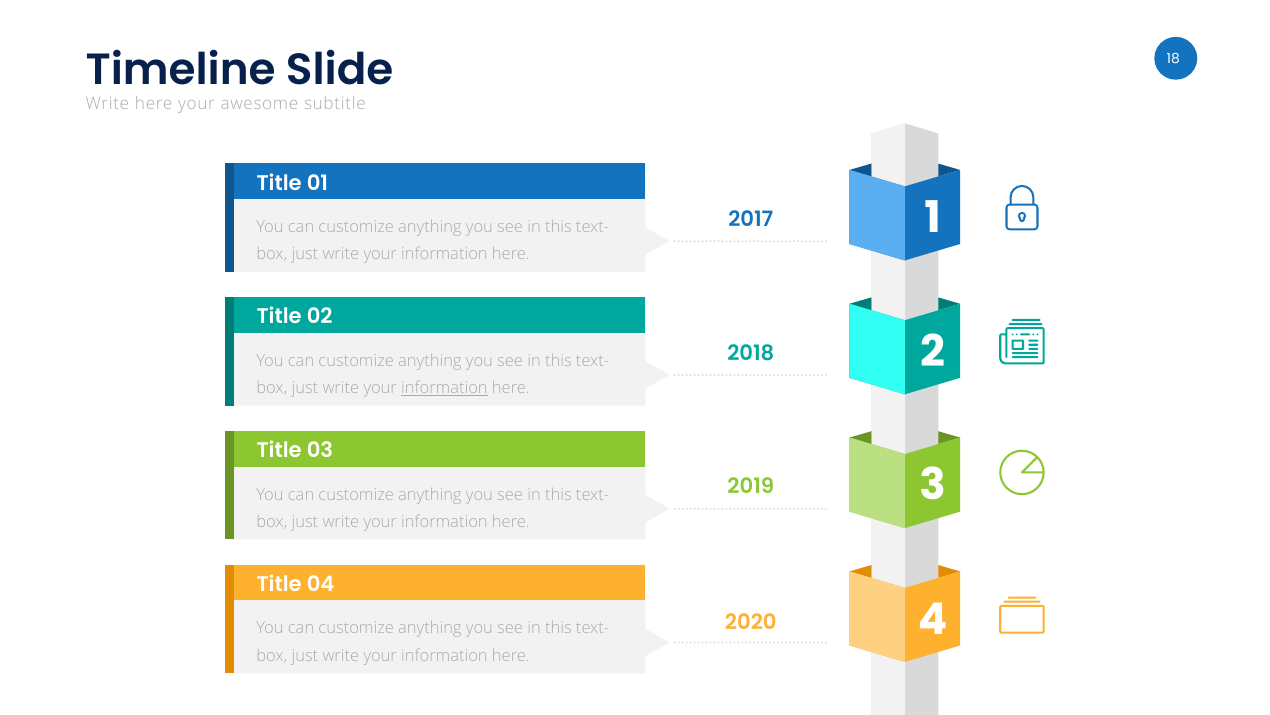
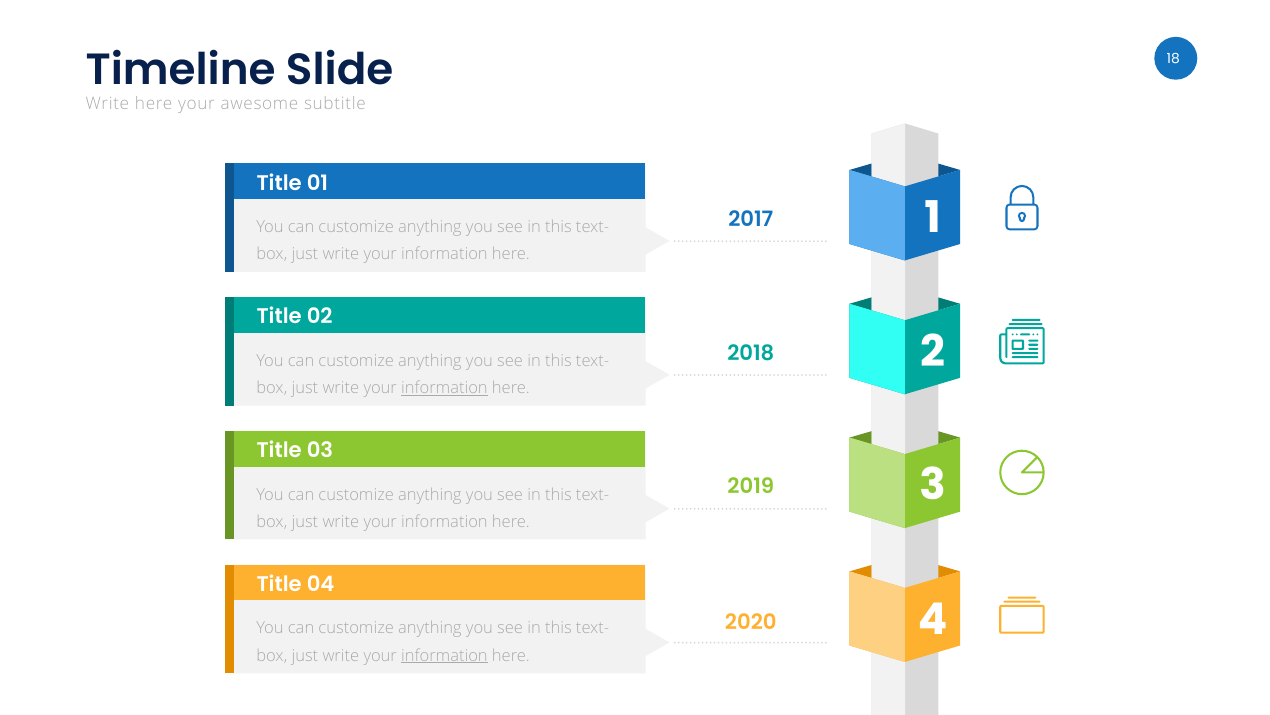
information at (444, 655) underline: none -> present
